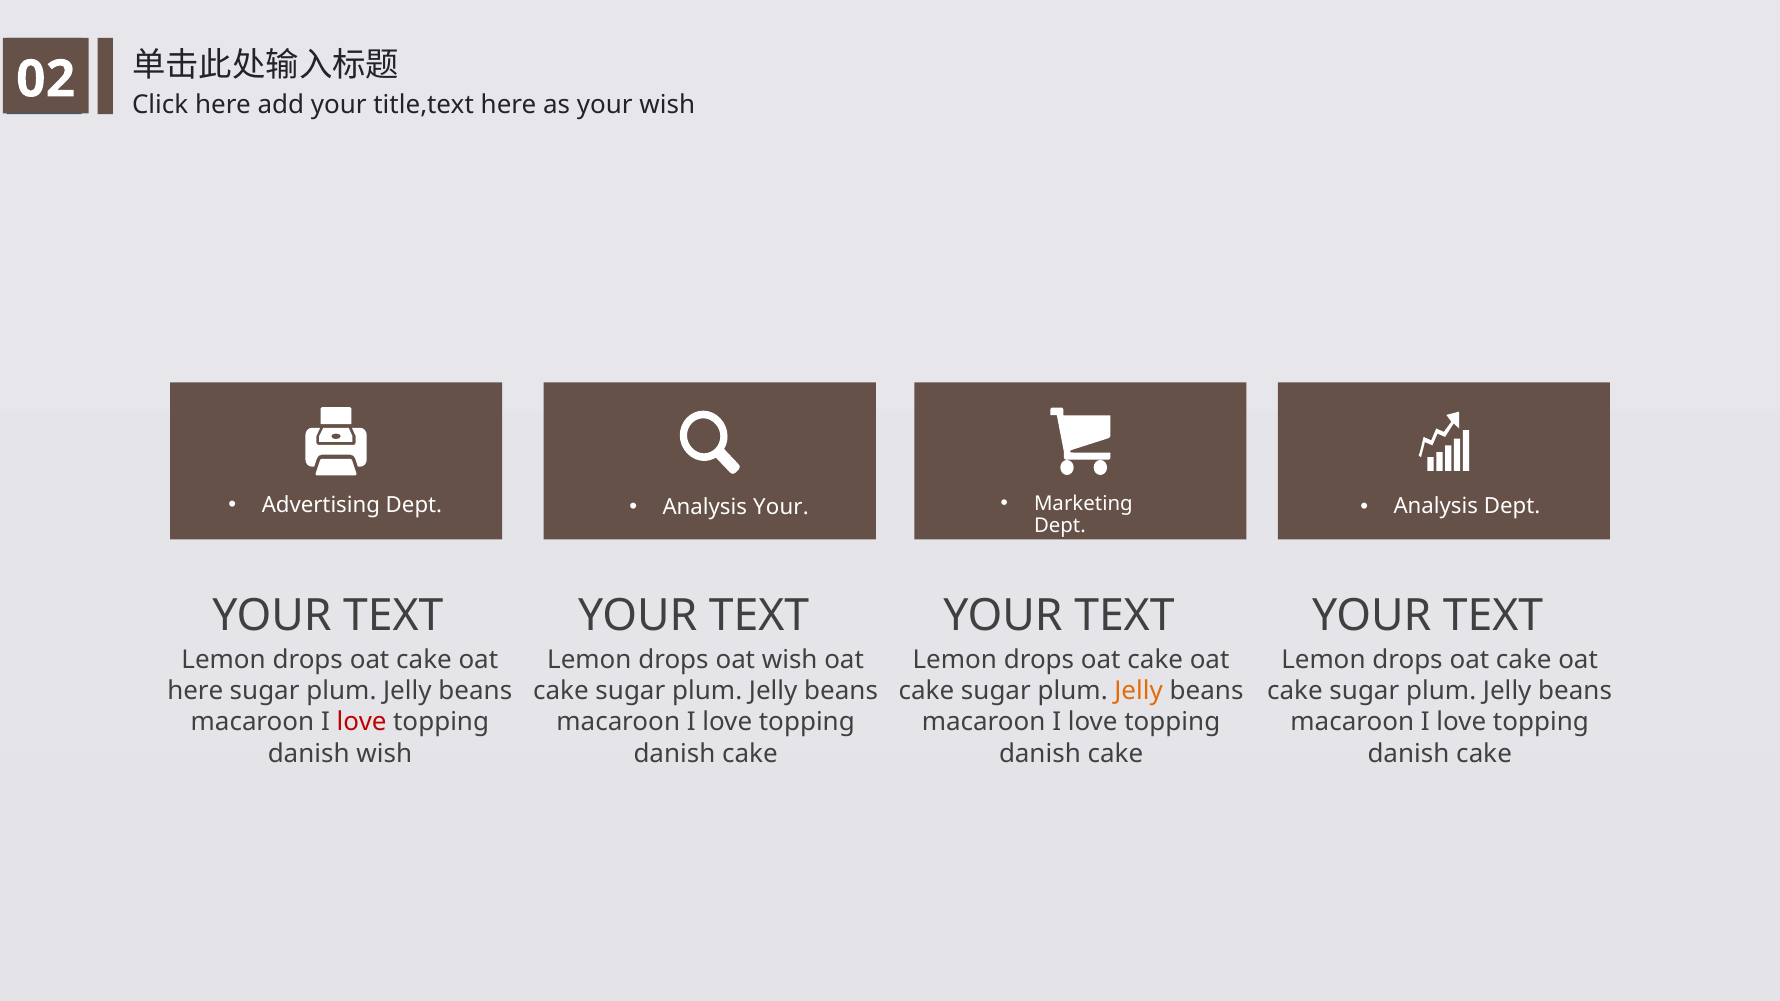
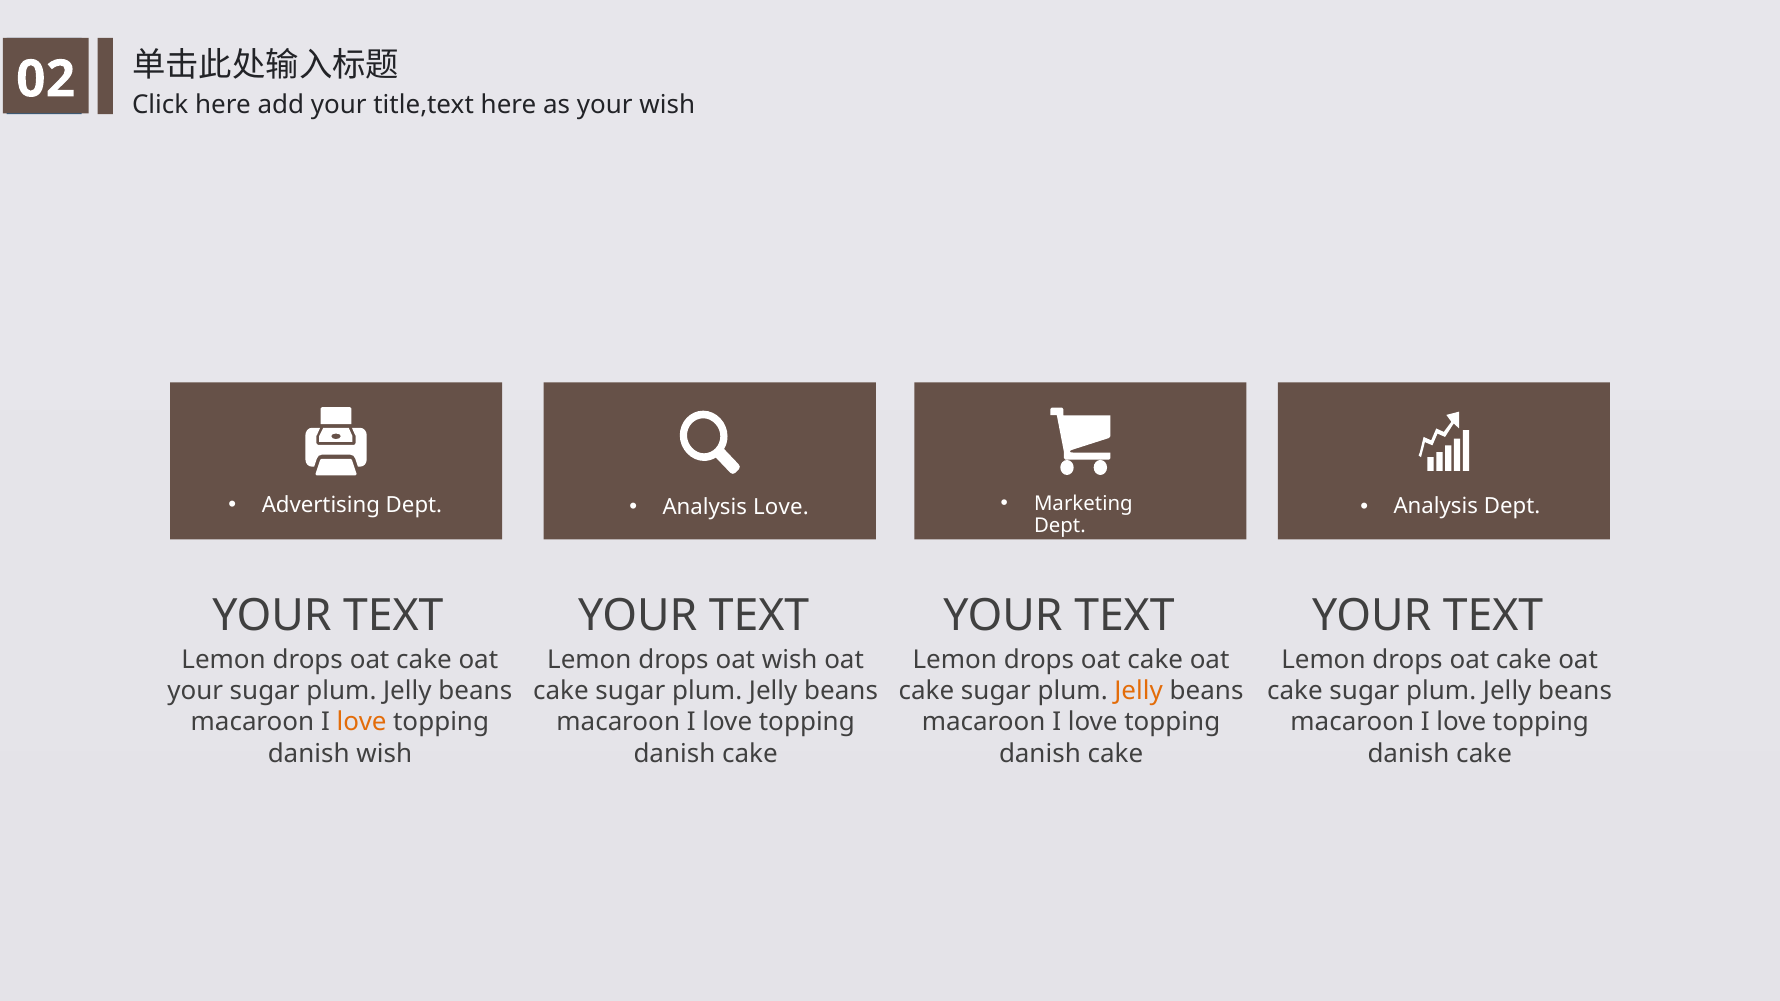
Analysis Your: Your -> Love
here at (195, 691): here -> your
love at (362, 723) colour: red -> orange
